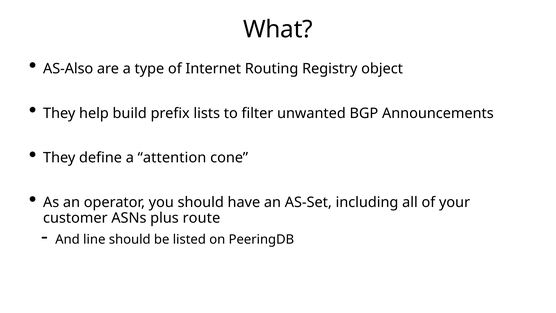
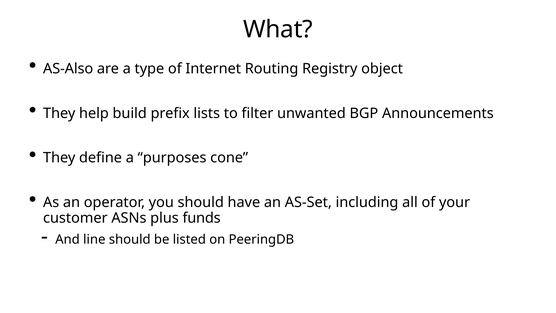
attention: attention -> purposes
route: route -> funds
